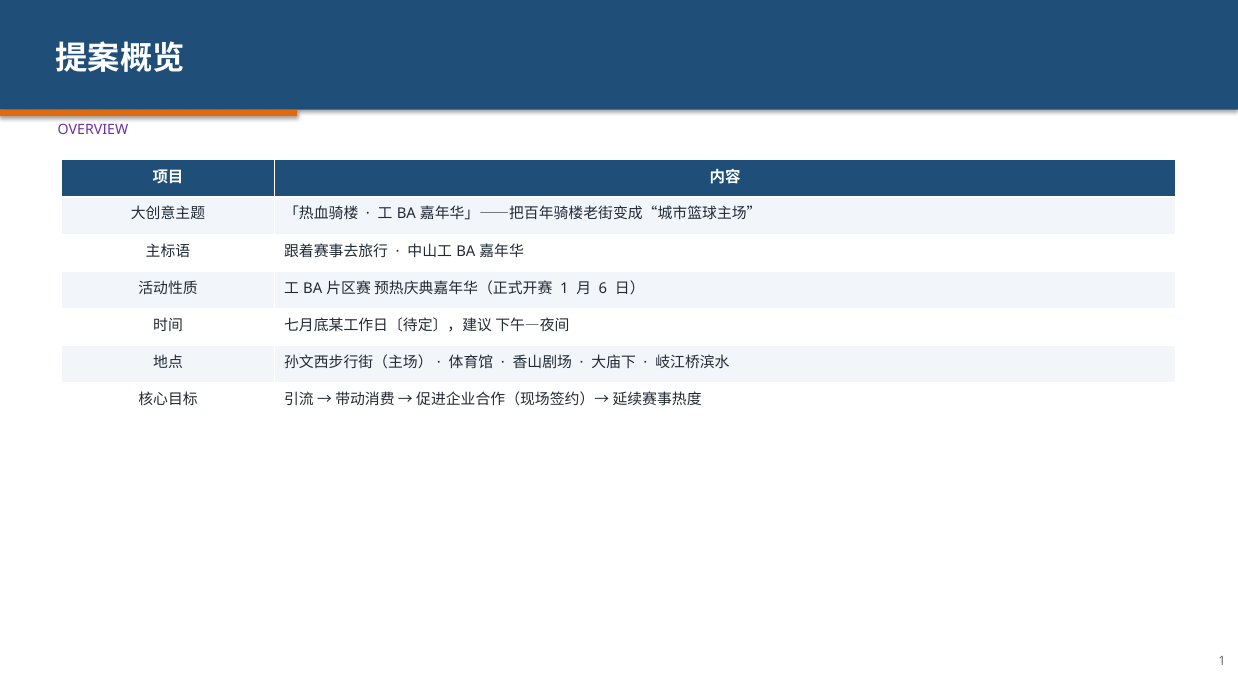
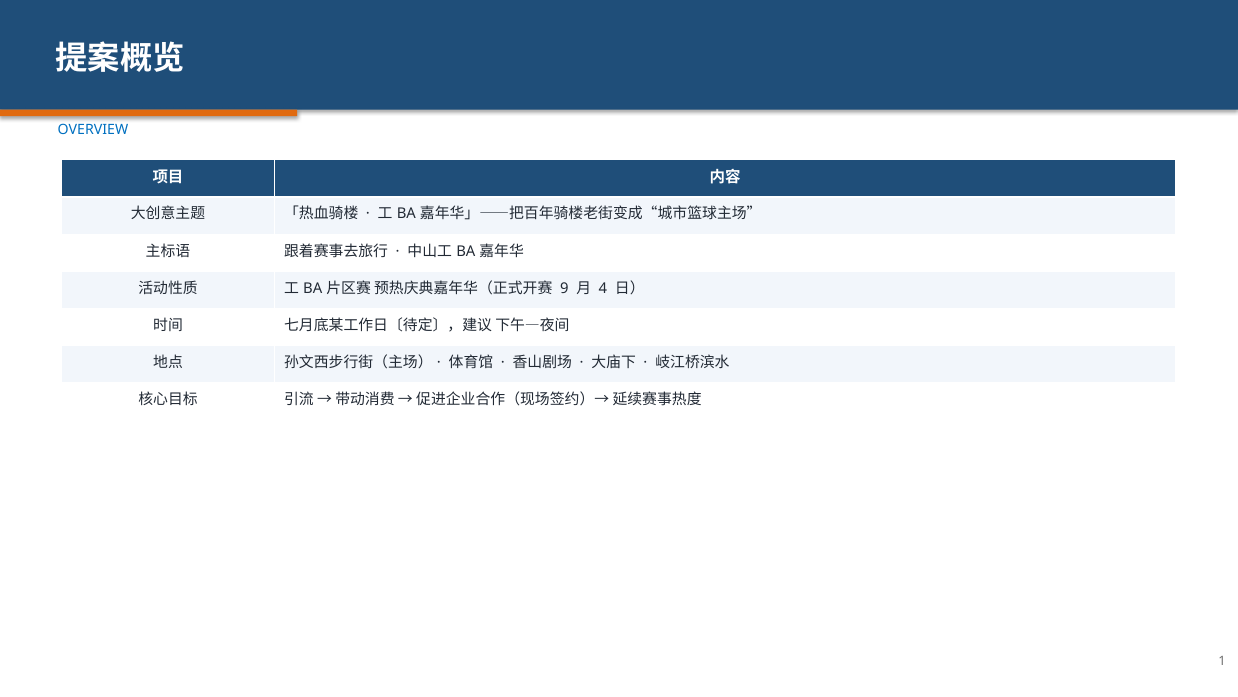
OVERVIEW colour: purple -> blue
1 at (564, 288): 1 -> 9
6: 6 -> 4
